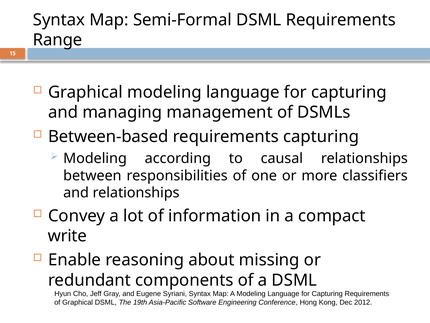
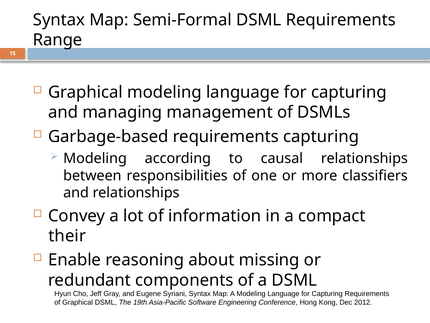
Between-based: Between-based -> Garbage-based
write: write -> their
